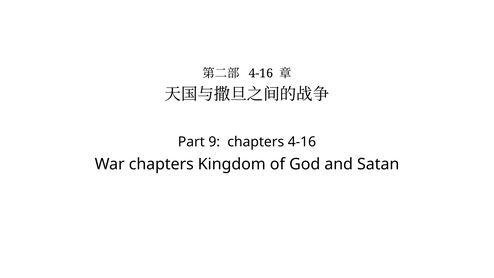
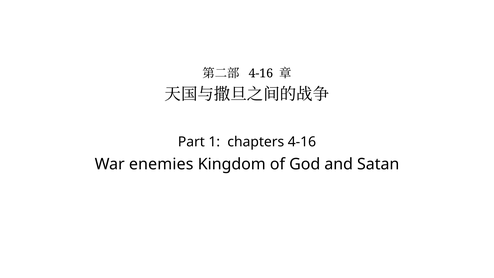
9: 9 -> 1
War chapters: chapters -> enemies
